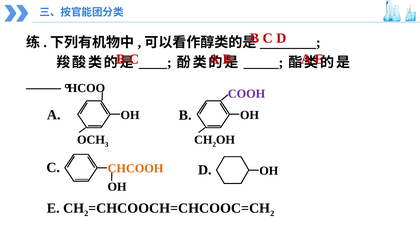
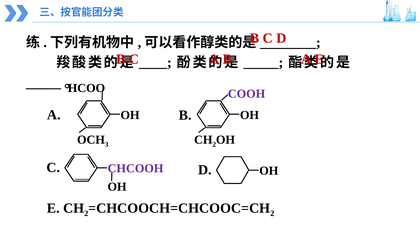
CHCOOH colour: orange -> purple
